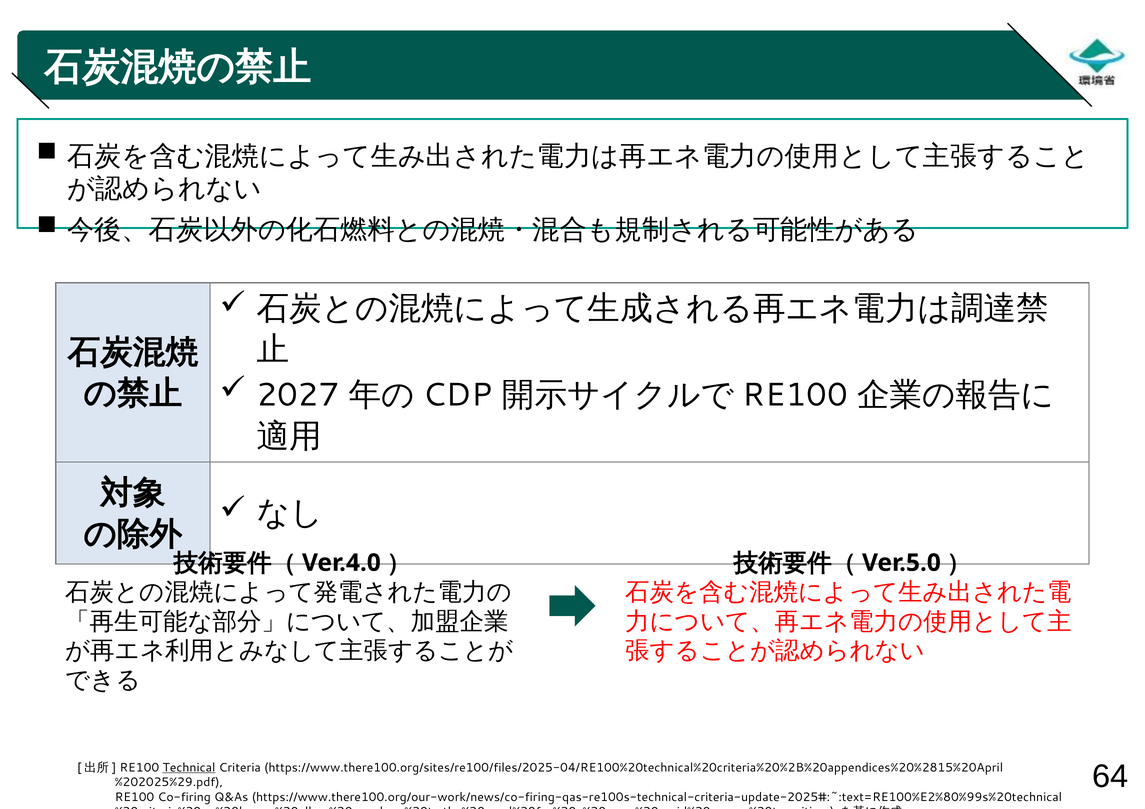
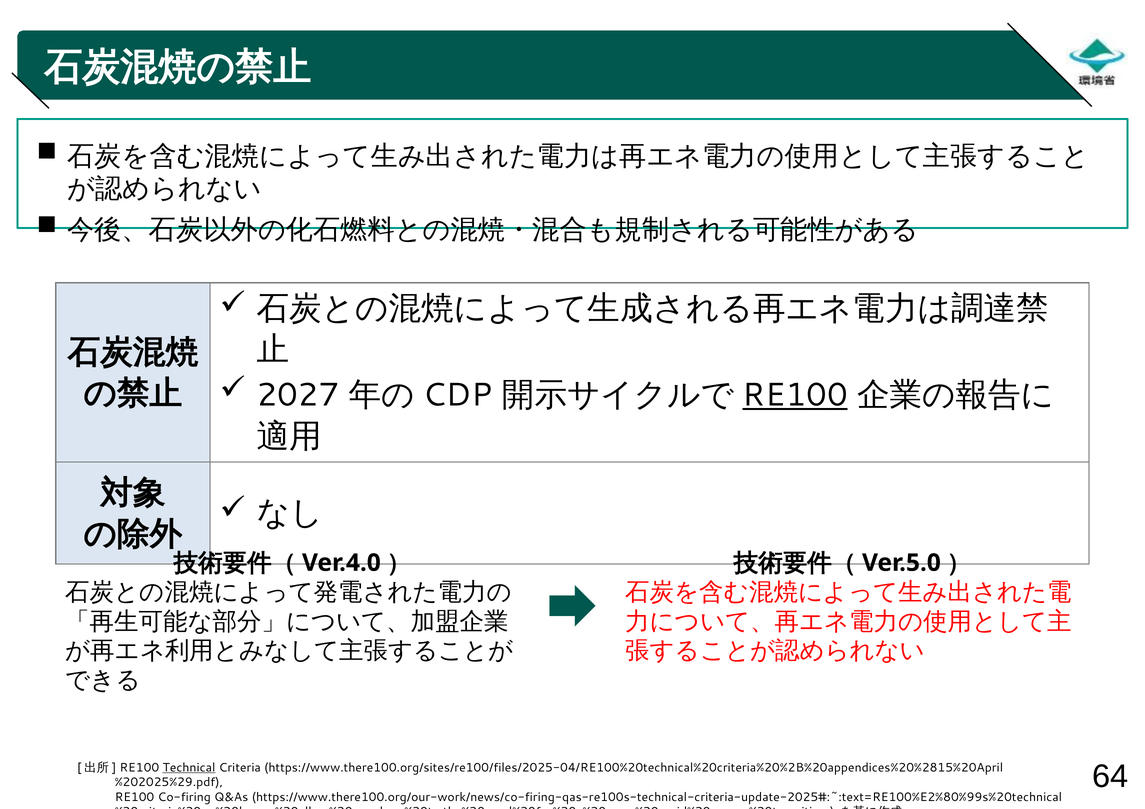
RE100 at (795, 395) underline: none -> present
